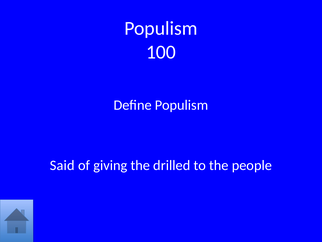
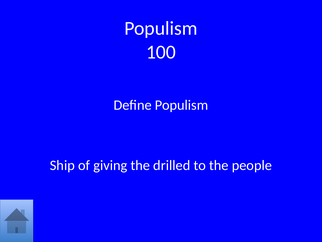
Said: Said -> Ship
